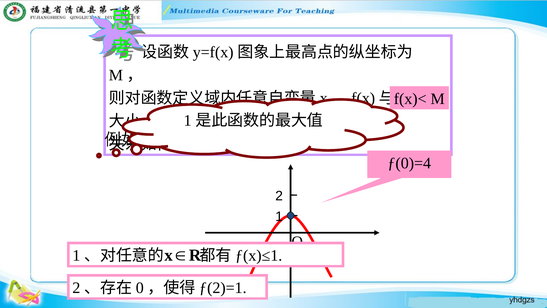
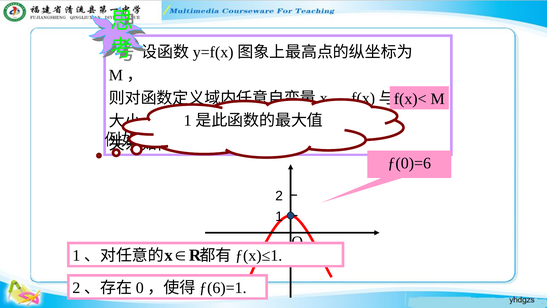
ƒ(0)=4: ƒ(0)=4 -> ƒ(0)=6
ƒ(2)=1: ƒ(2)=1 -> ƒ(6)=1
